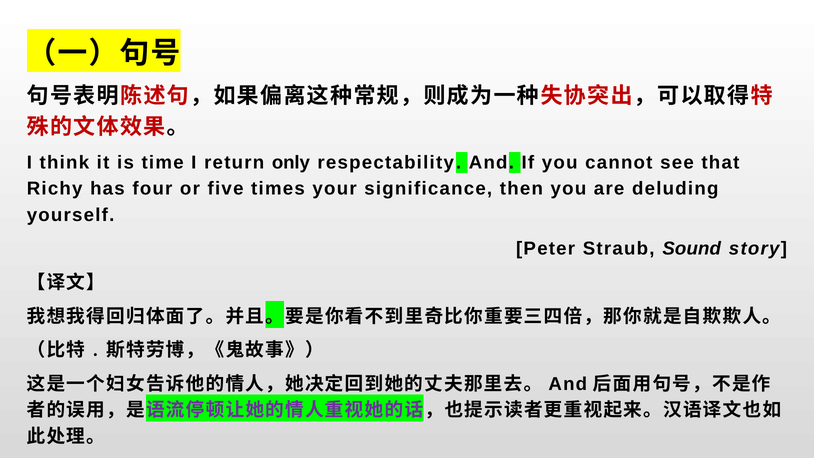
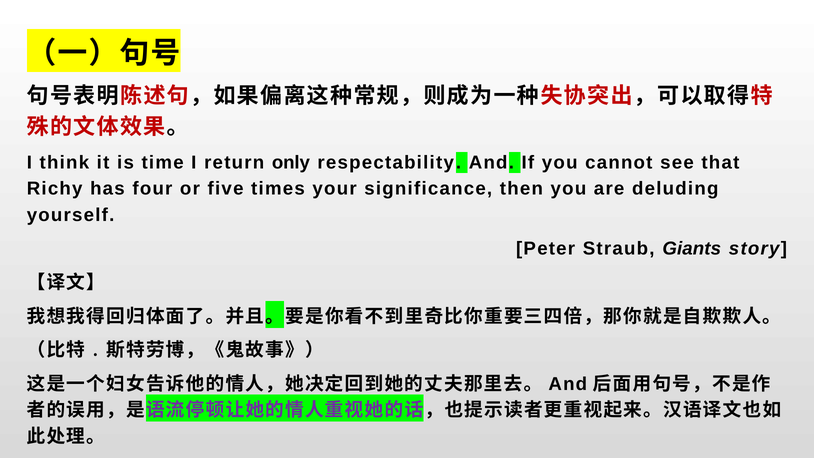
Sound: Sound -> Giants
